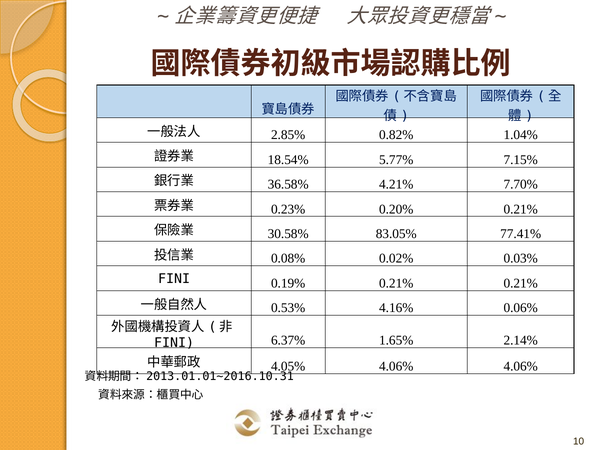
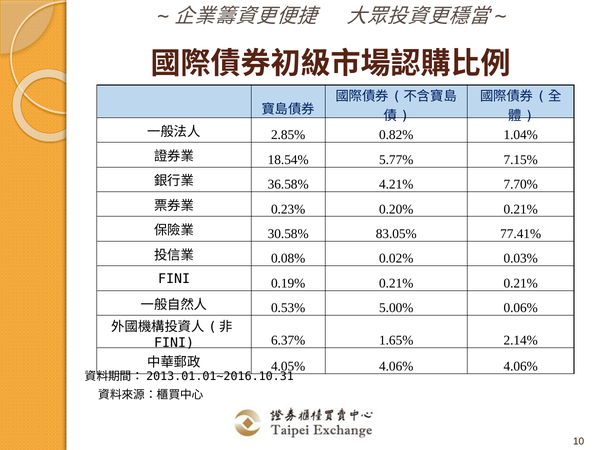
4.16%: 4.16% -> 5.00%
